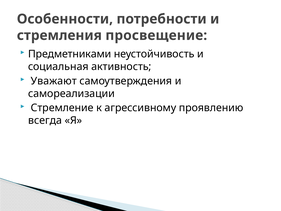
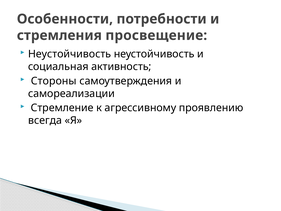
Предметниками at (70, 54): Предметниками -> Неустойчивость
Уважают: Уважают -> Стороны
